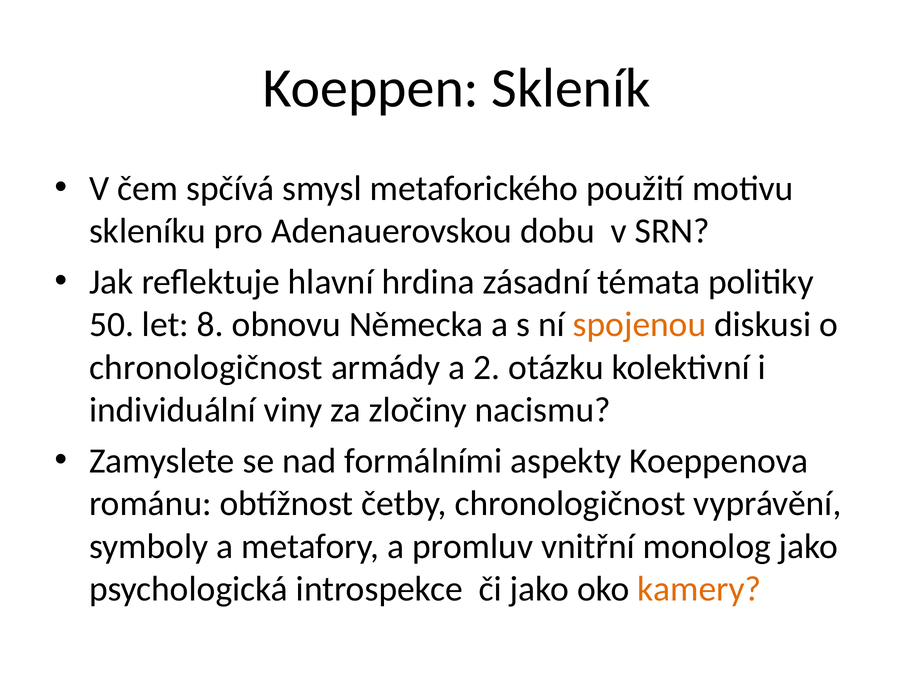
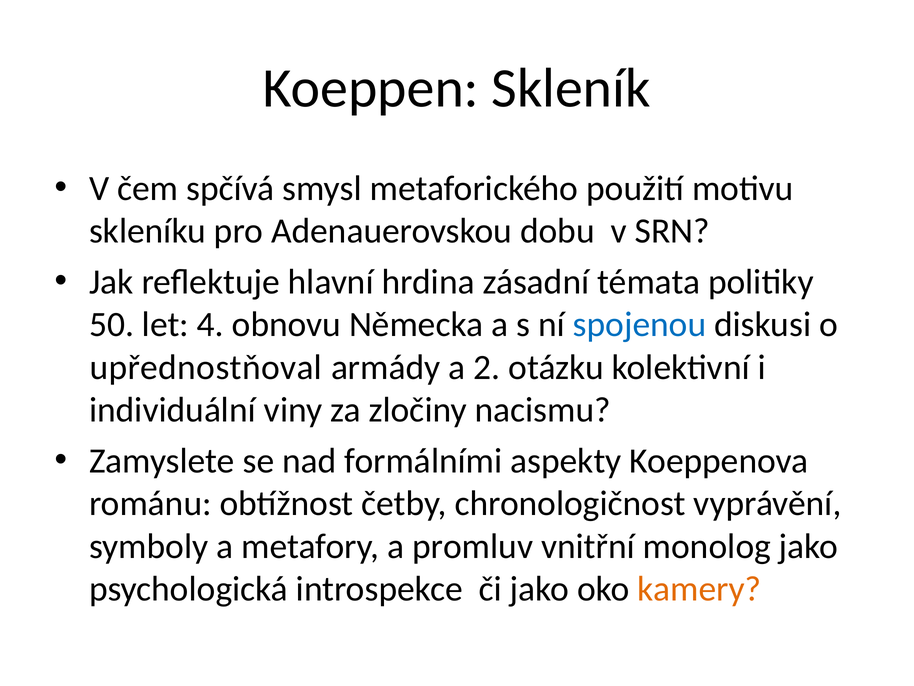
8: 8 -> 4
spojenou colour: orange -> blue
chronologičnost at (206, 367): chronologičnost -> upřednostňoval
